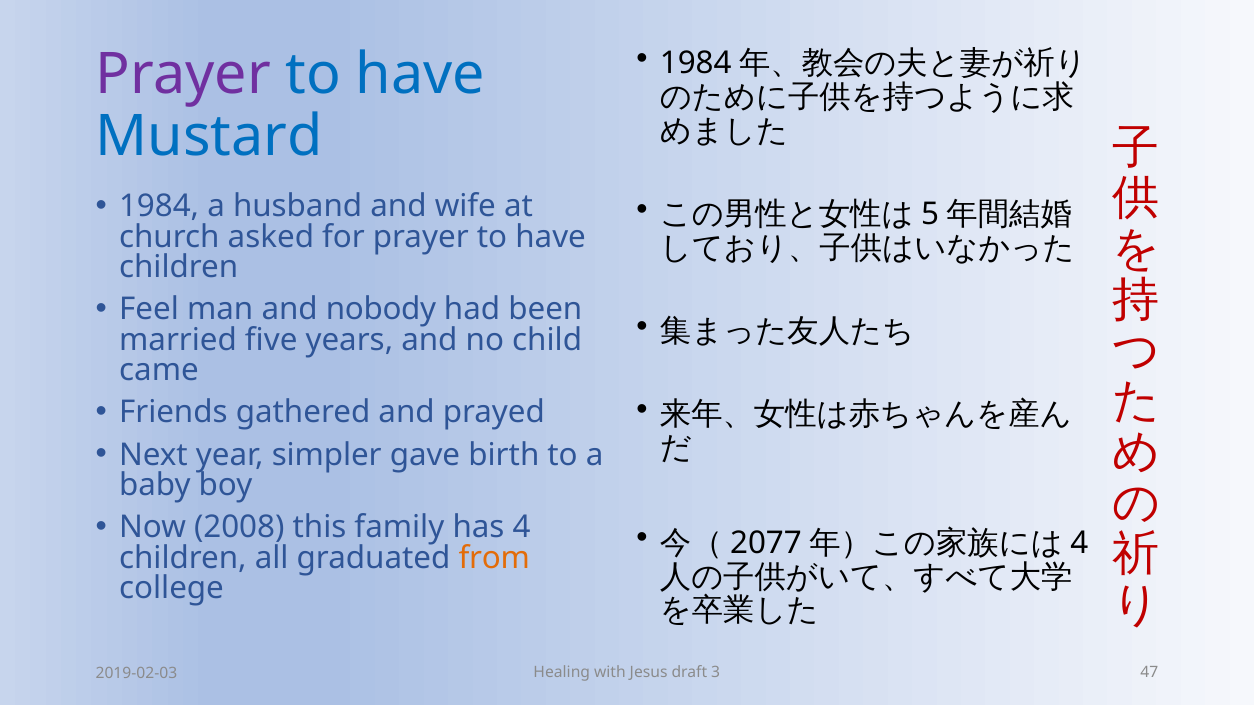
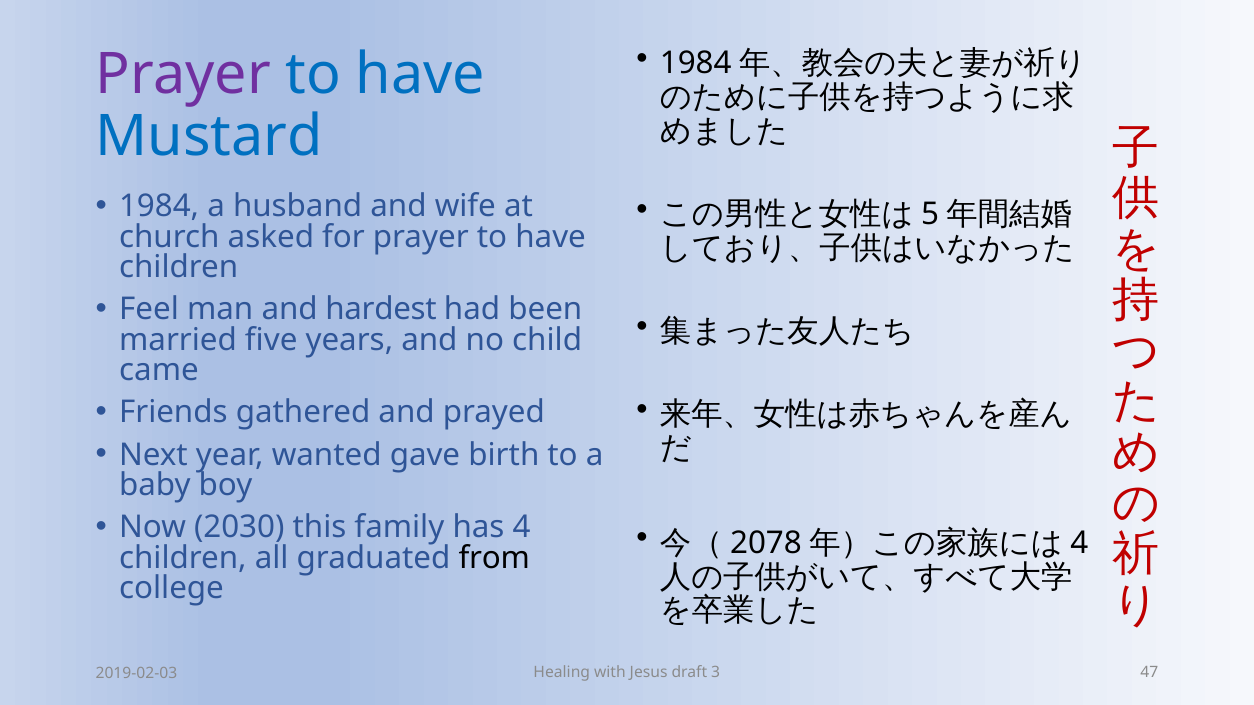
nobody: nobody -> hardest
simpler: simpler -> wanted
2008: 2008 -> 2030
2077: 2077 -> 2078
from colour: orange -> black
